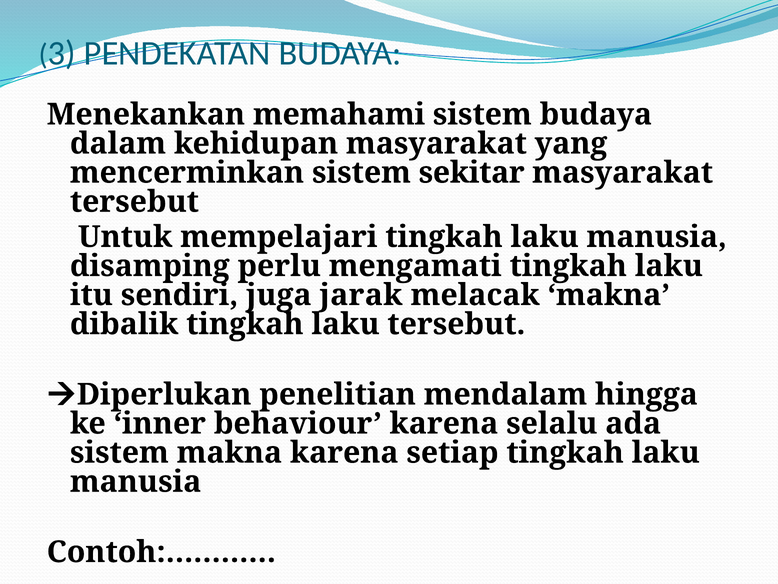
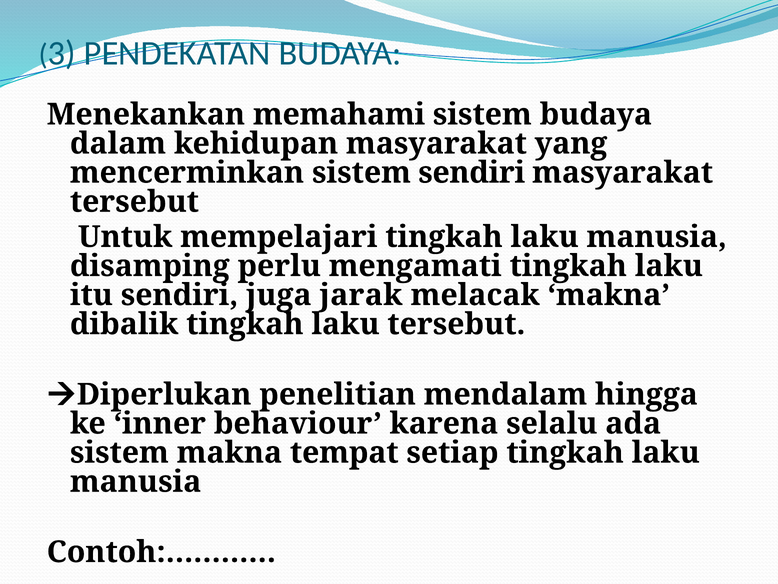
sistem sekitar: sekitar -> sendiri
makna karena: karena -> tempat
